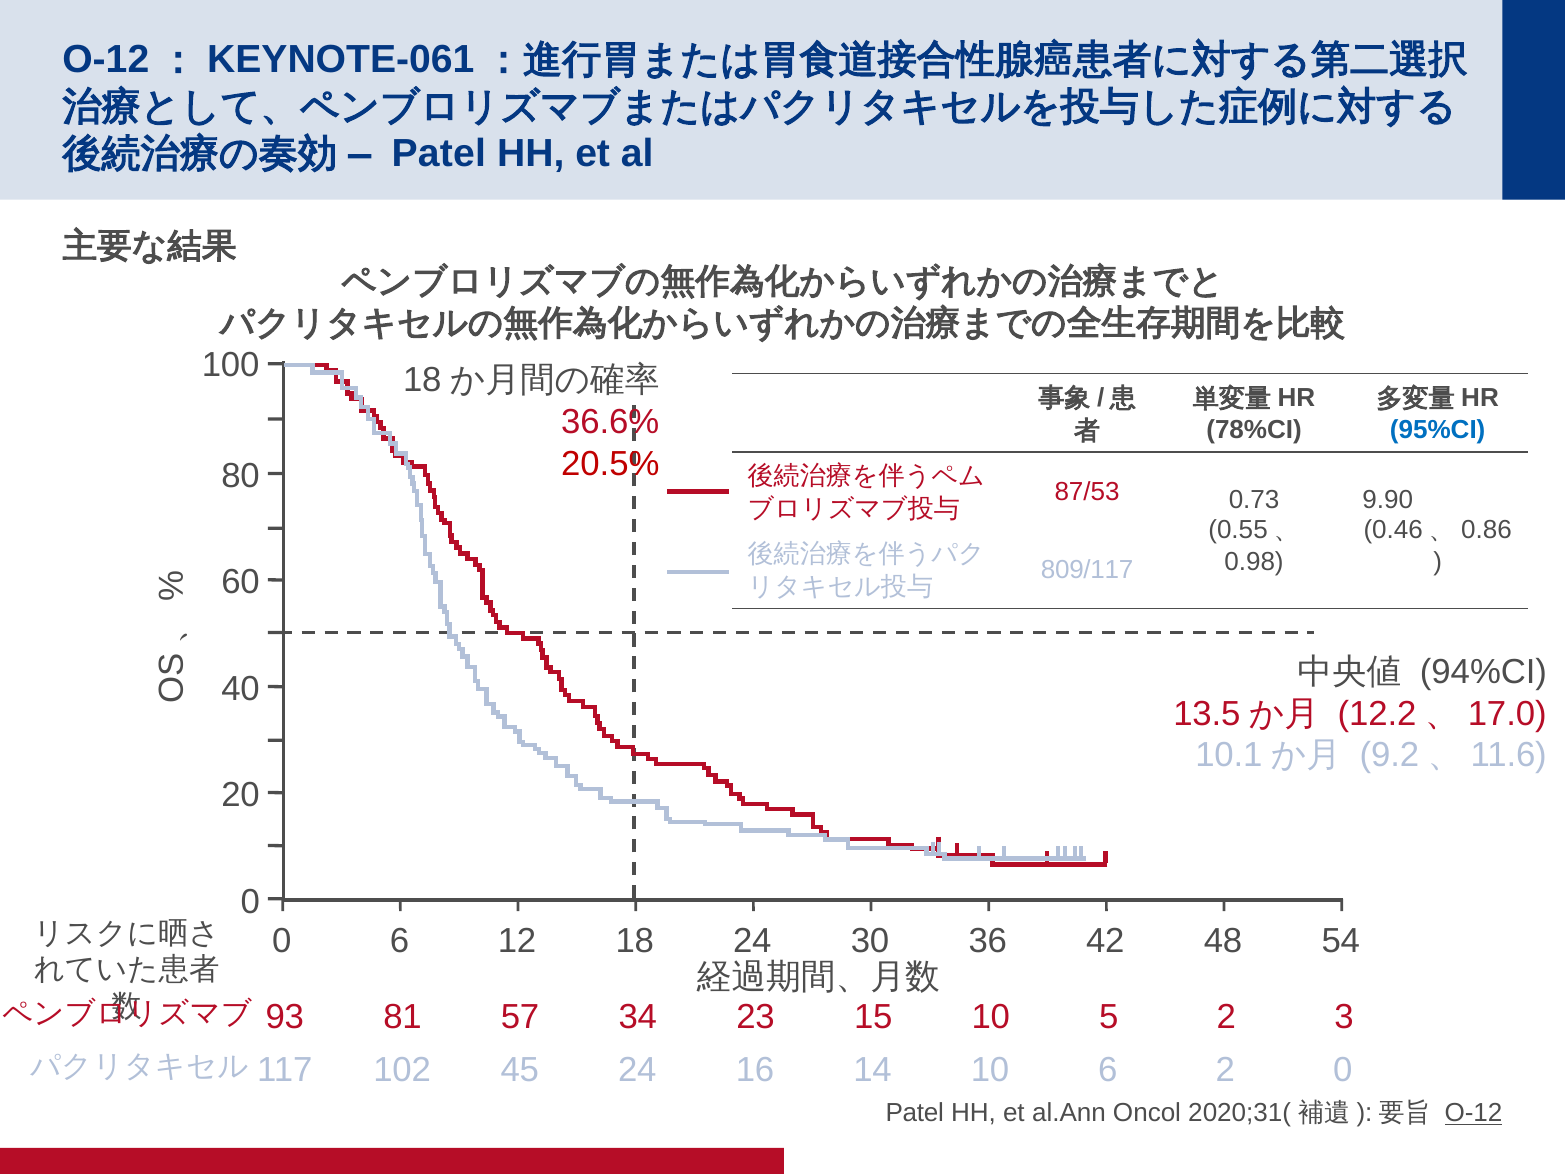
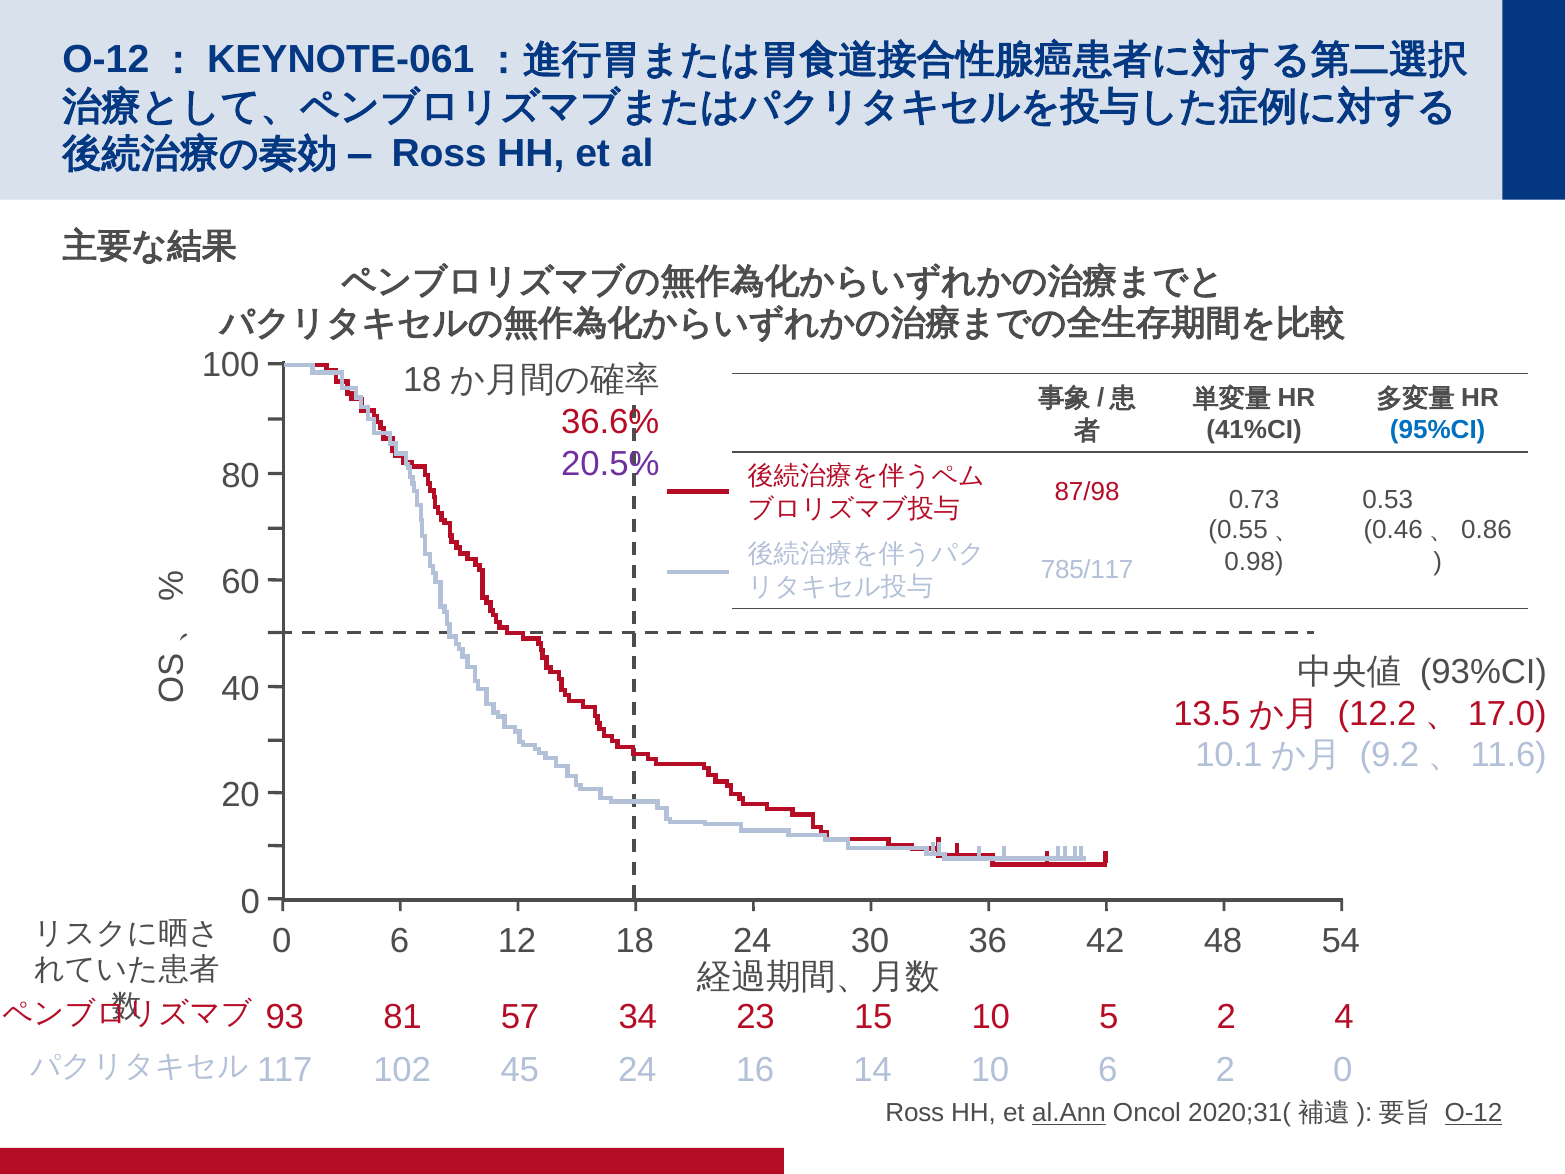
Patel at (439, 153): Patel -> Ross
78%CI: 78%CI -> 41%CI
20.5% colour: red -> purple
87/53: 87/53 -> 87/98
9.90: 9.90 -> 0.53
809/117: 809/117 -> 785/117
94%CI: 94%CI -> 93%CI
3: 3 -> 4
Patel at (915, 1113): Patel -> Ross
al.Ann underline: none -> present
